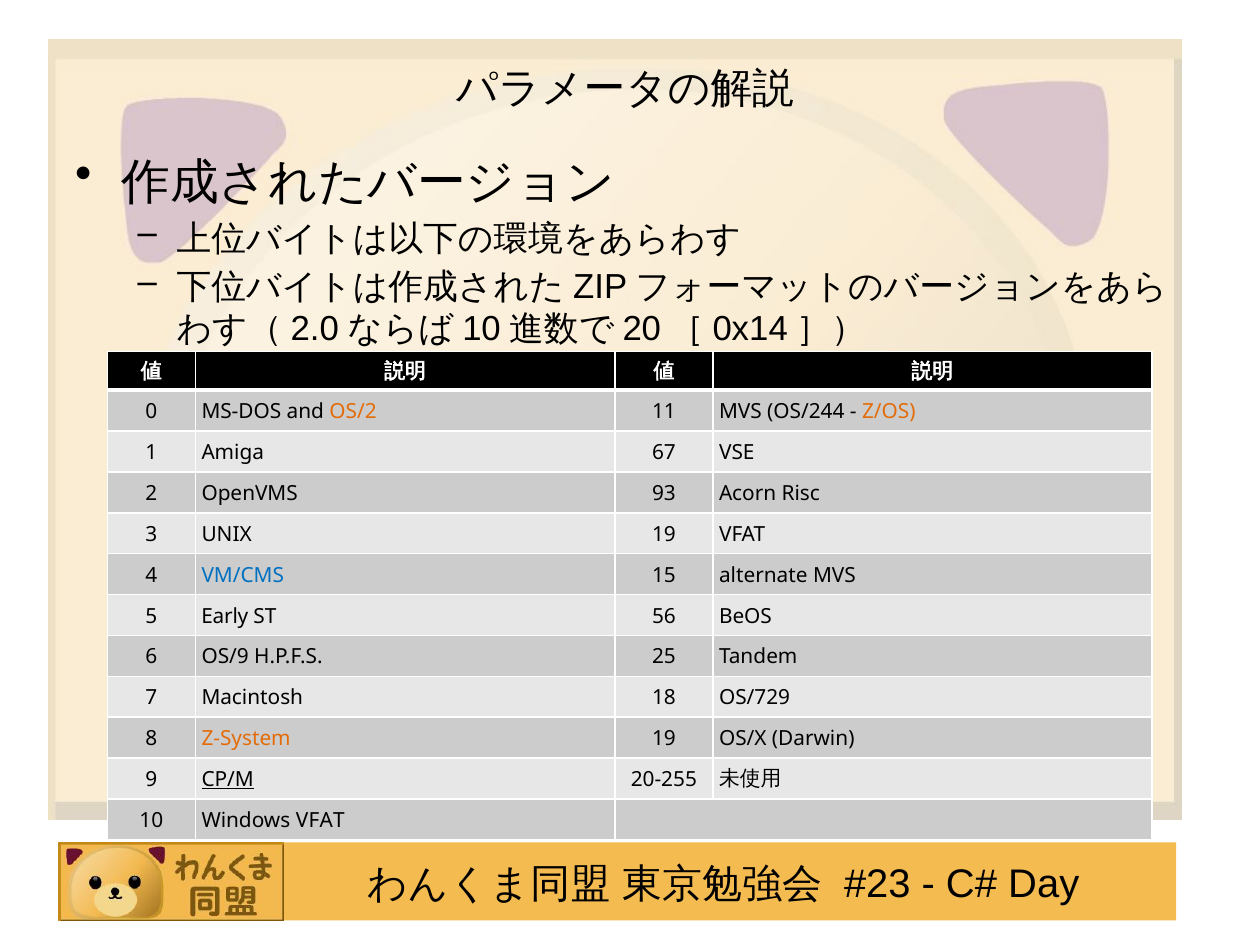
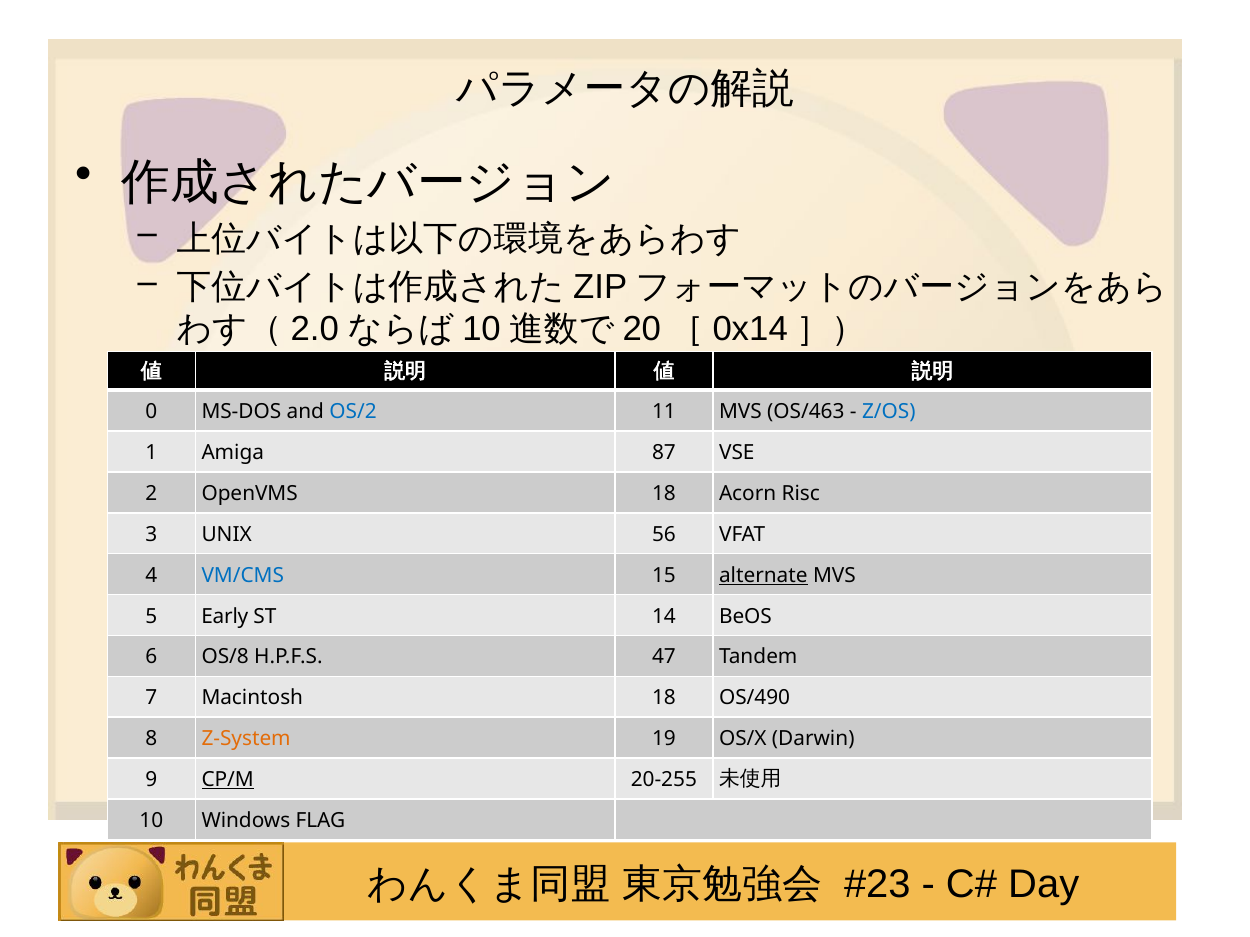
OS/2 colour: orange -> blue
OS/244: OS/244 -> OS/463
Z/OS colour: orange -> blue
67: 67 -> 87
OpenVMS 93: 93 -> 18
UNIX 19: 19 -> 56
alternate underline: none -> present
56: 56 -> 14
OS/9: OS/9 -> OS/8
25: 25 -> 47
OS/729: OS/729 -> OS/490
Windows VFAT: VFAT -> FLAG
